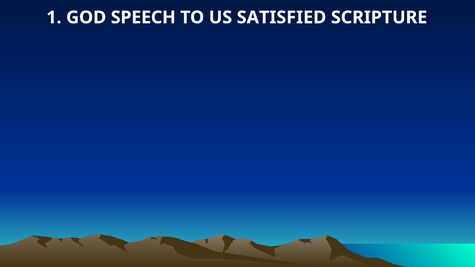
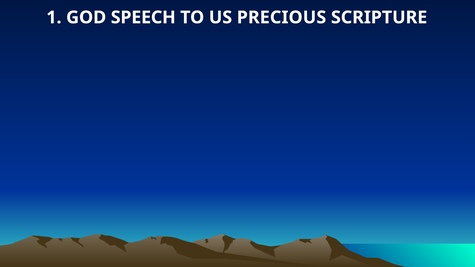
SATISFIED: SATISFIED -> PRECIOUS
